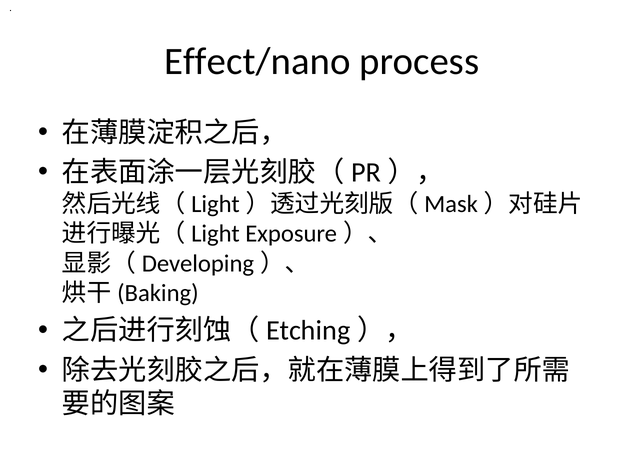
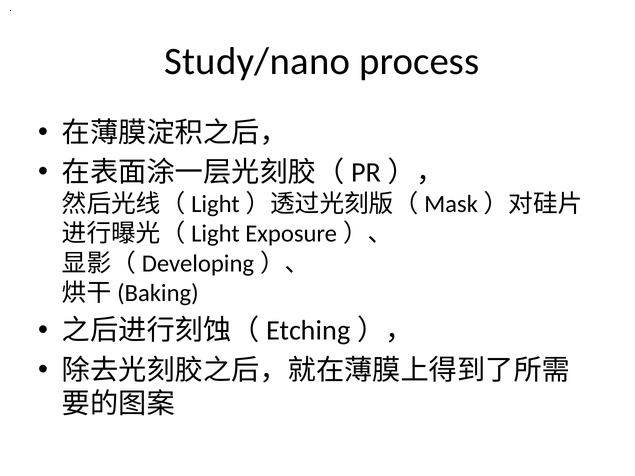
Effect/nano: Effect/nano -> Study/nano
